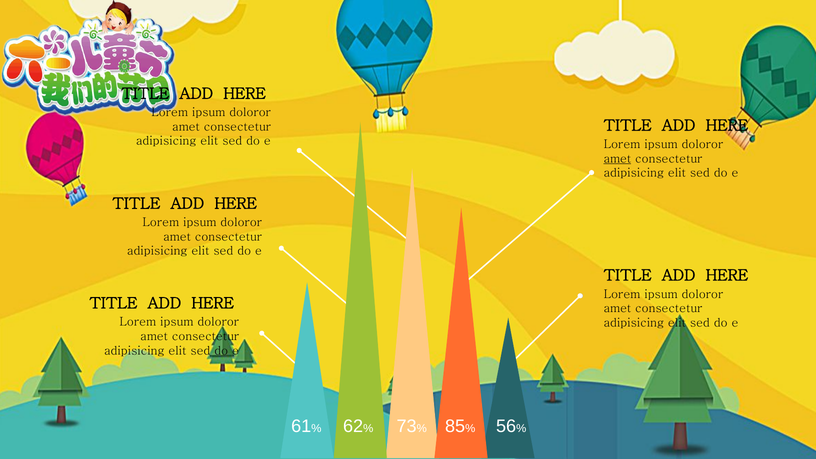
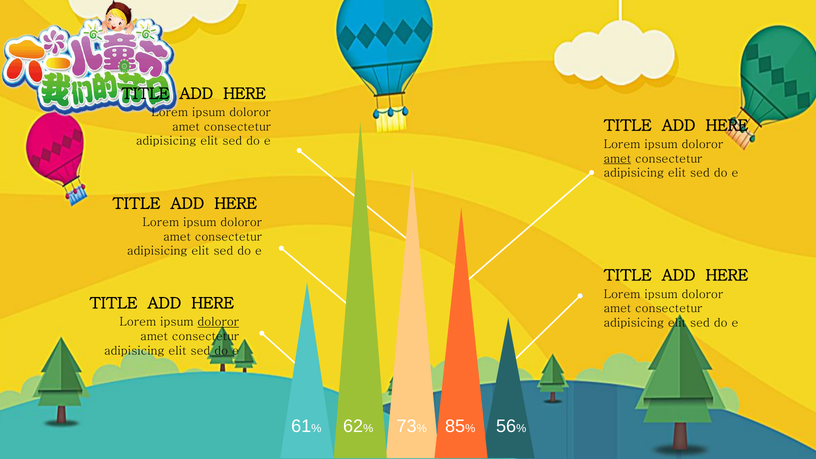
doloror at (218, 322) underline: none -> present
